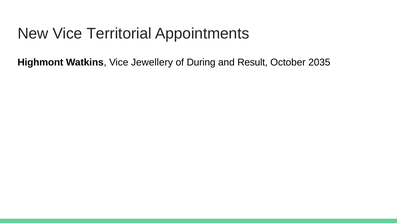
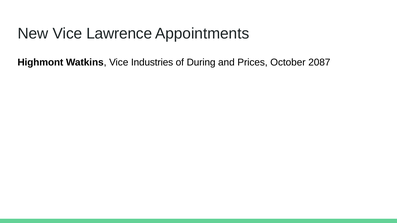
Territorial: Territorial -> Lawrence
Jewellery: Jewellery -> Industries
Result: Result -> Prices
2035: 2035 -> 2087
